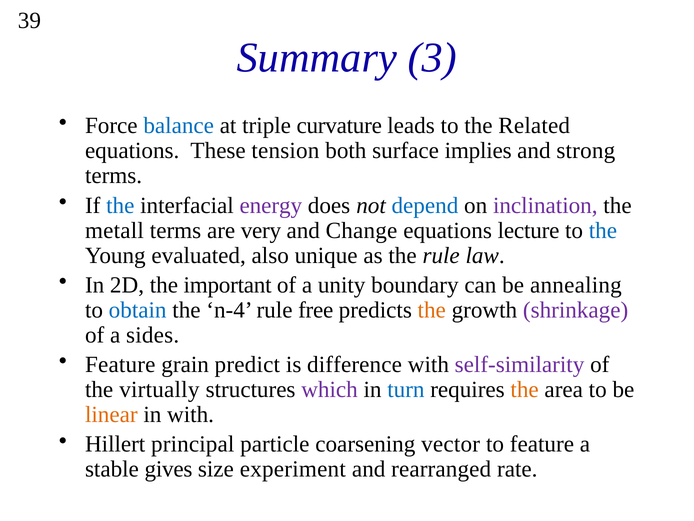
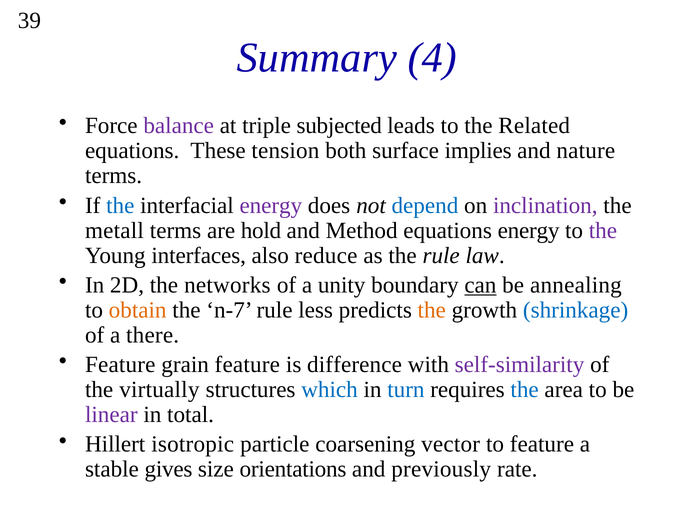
3: 3 -> 4
balance colour: blue -> purple
curvature: curvature -> subjected
strong: strong -> nature
very: very -> hold
Change: Change -> Method
equations lecture: lecture -> energy
the at (603, 230) colour: blue -> purple
evaluated: evaluated -> interfaces
unique: unique -> reduce
important: important -> networks
can underline: none -> present
obtain colour: blue -> orange
n-4: n-4 -> n-7
free: free -> less
shrinkage colour: purple -> blue
sides: sides -> there
grain predict: predict -> feature
which colour: purple -> blue
the at (525, 389) colour: orange -> blue
linear colour: orange -> purple
in with: with -> total
principal: principal -> isotropic
experiment: experiment -> orientations
rearranged: rearranged -> previously
